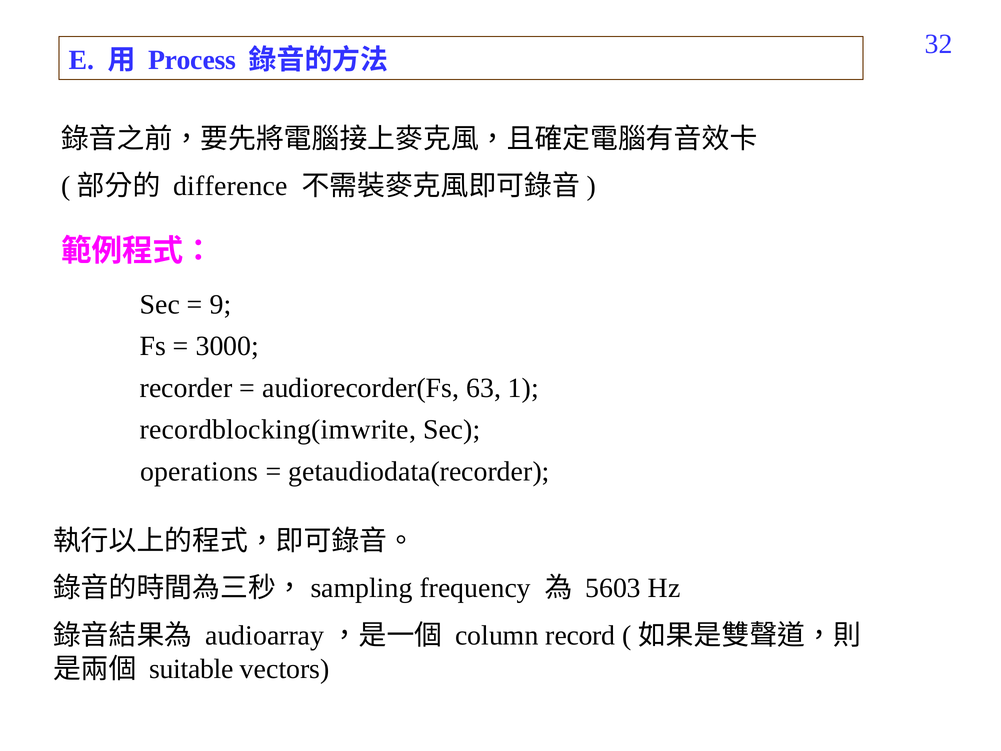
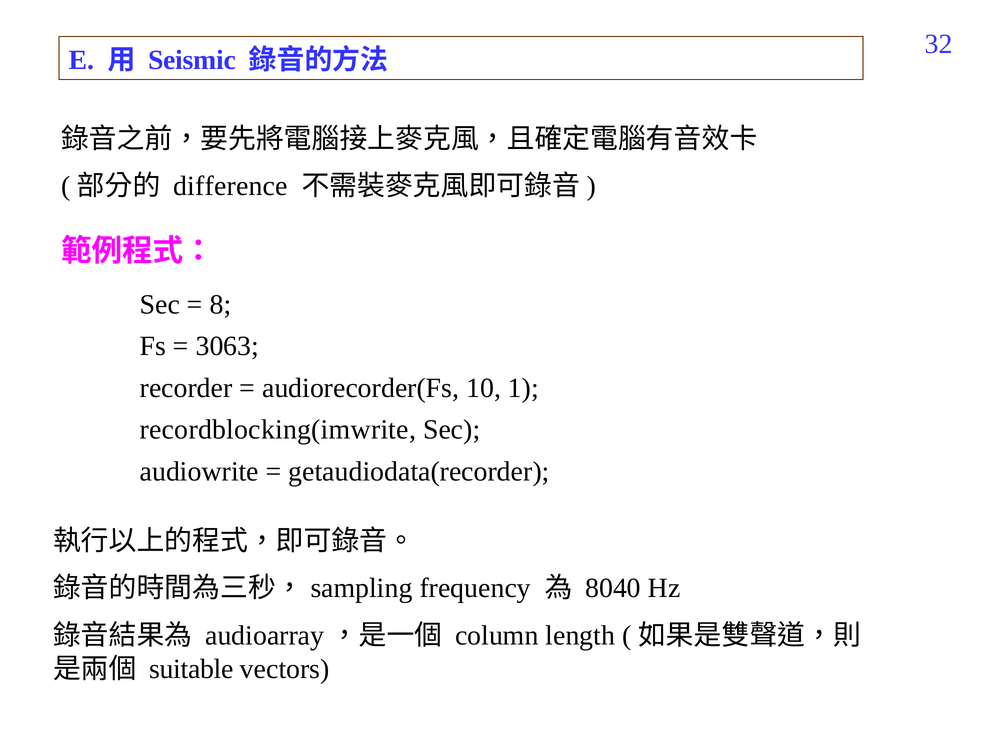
Process: Process -> Seismic
9: 9 -> 8
3000: 3000 -> 3063
63: 63 -> 10
operations: operations -> audiowrite
5603: 5603 -> 8040
record: record -> length
